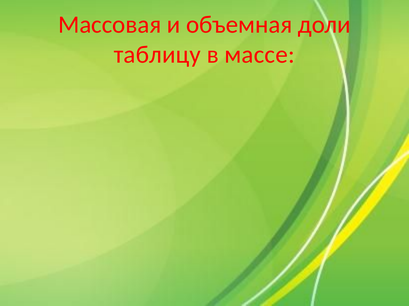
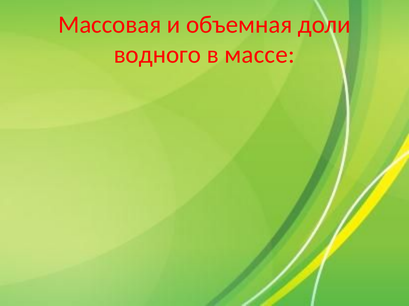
таблицу: таблицу -> водного
